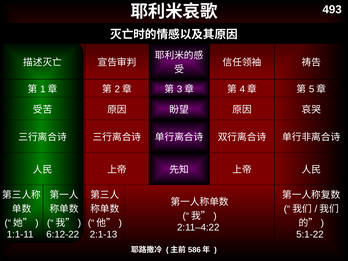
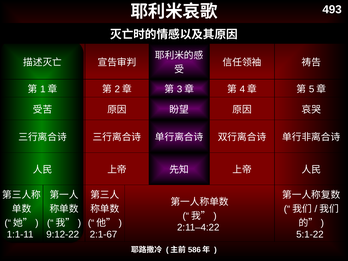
6:12-22: 6:12-22 -> 9:12-22
2:1-13: 2:1-13 -> 2:1-67
